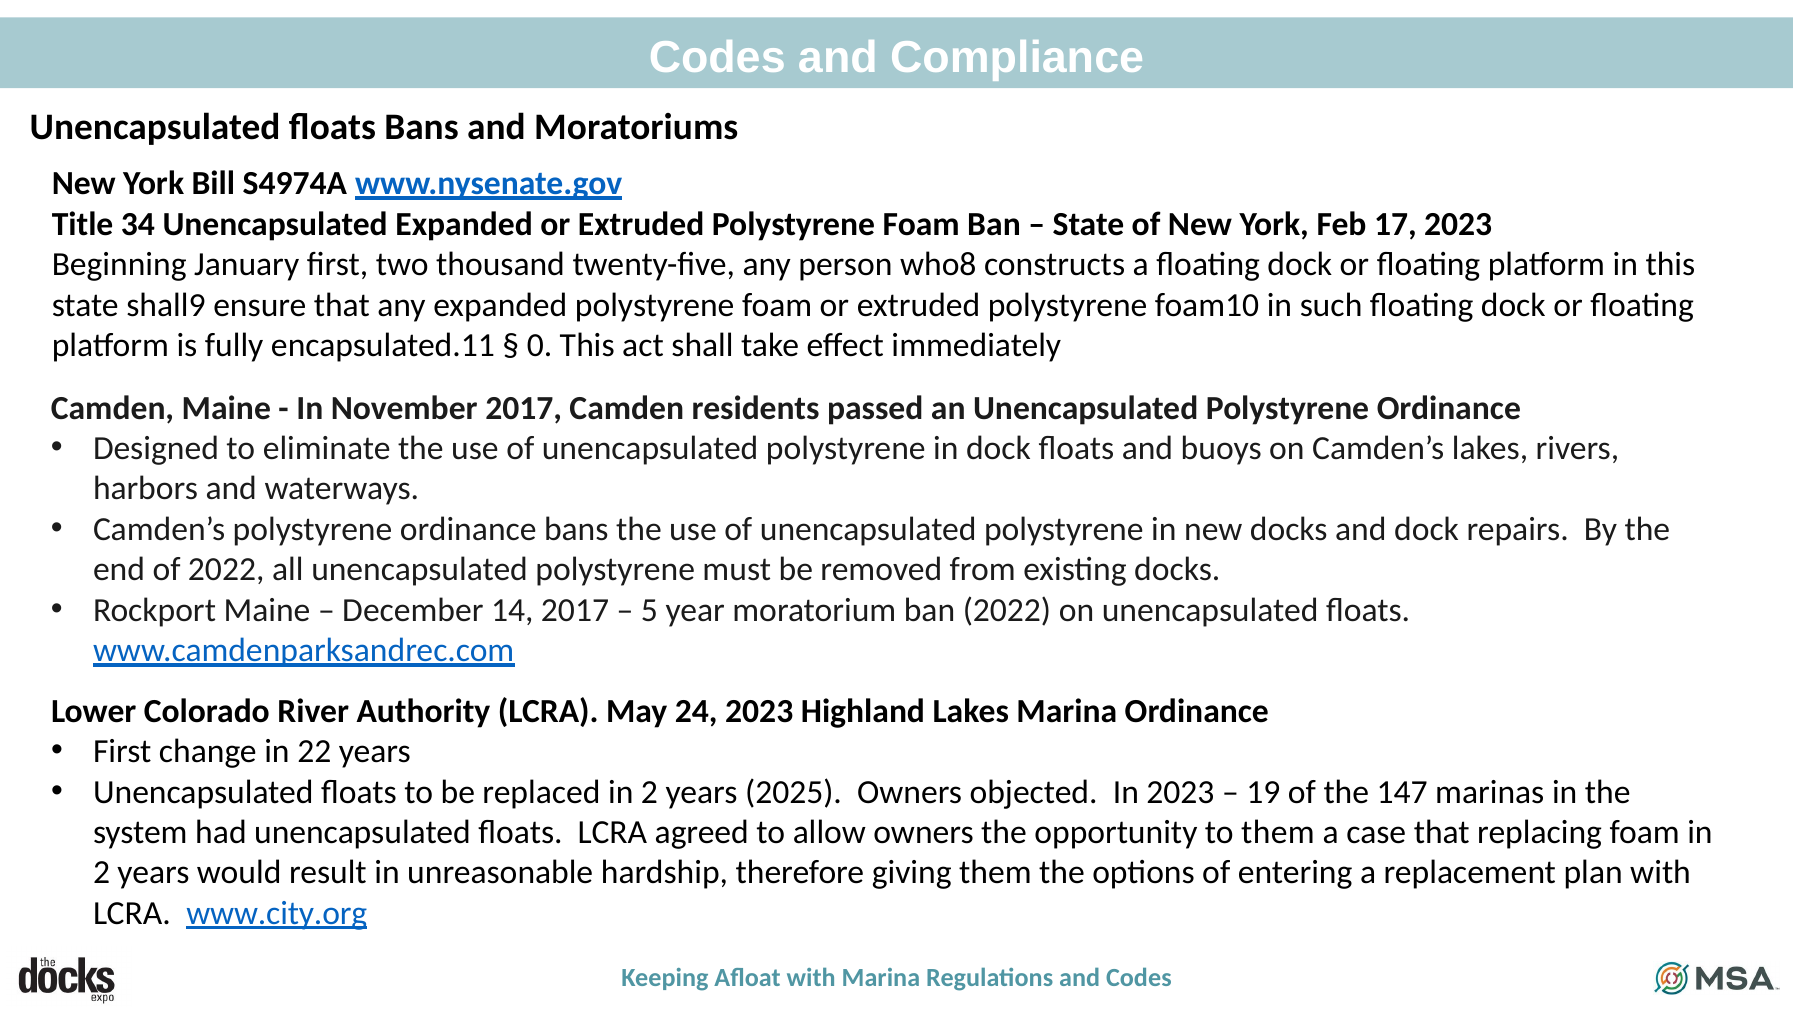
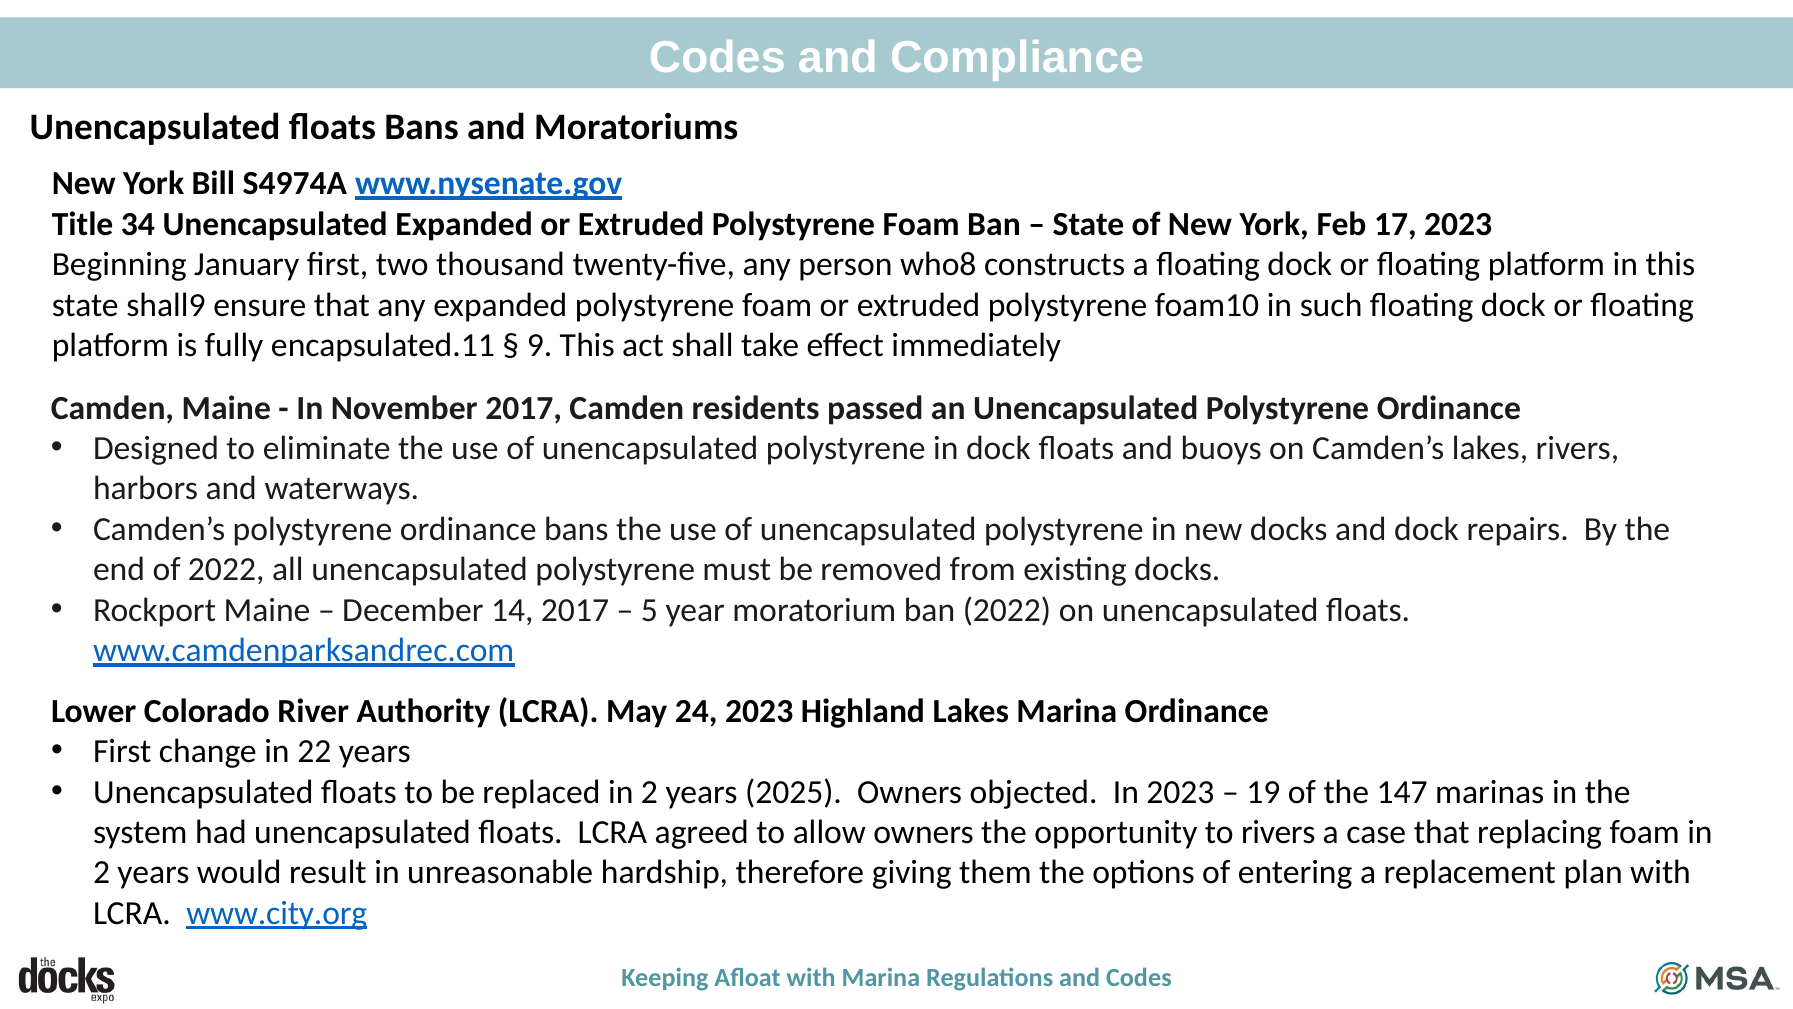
0: 0 -> 9
to them: them -> rivers
